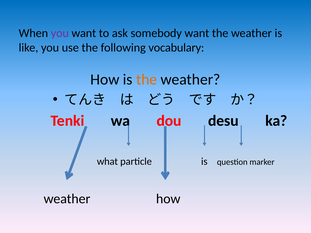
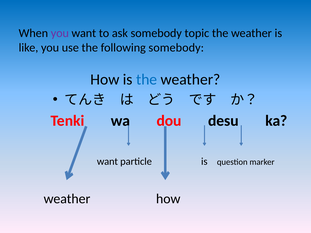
somebody want: want -> topic
following vocabulary: vocabulary -> somebody
the at (147, 80) colour: orange -> blue
what at (107, 162): what -> want
